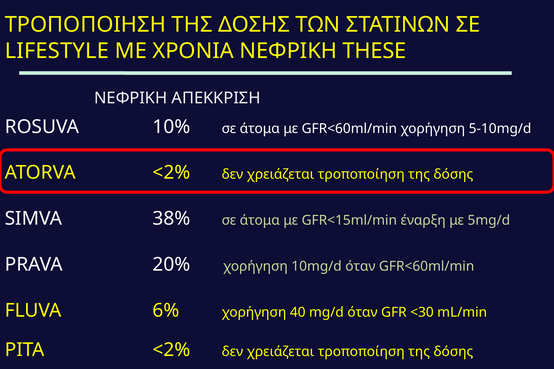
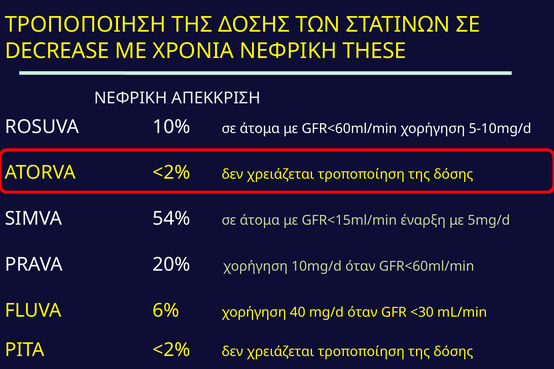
LIFESTYLE: LIFESTYLE -> DECREASE
38%: 38% -> 54%
